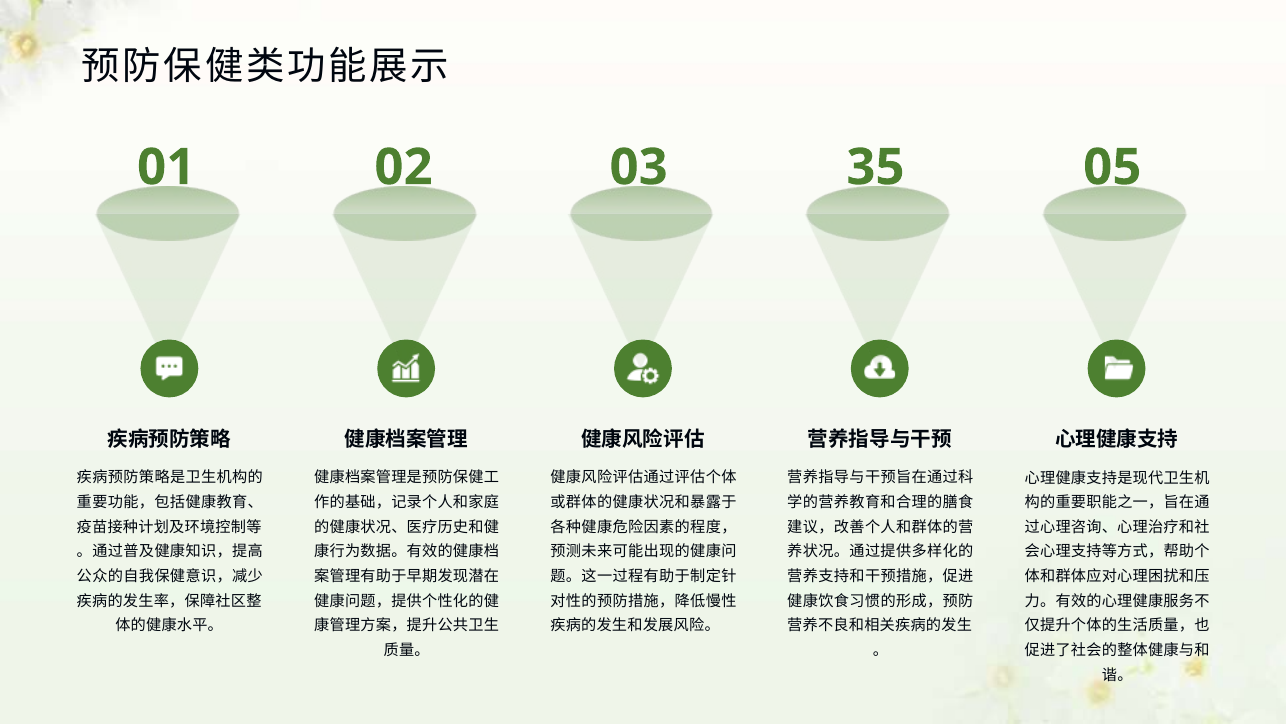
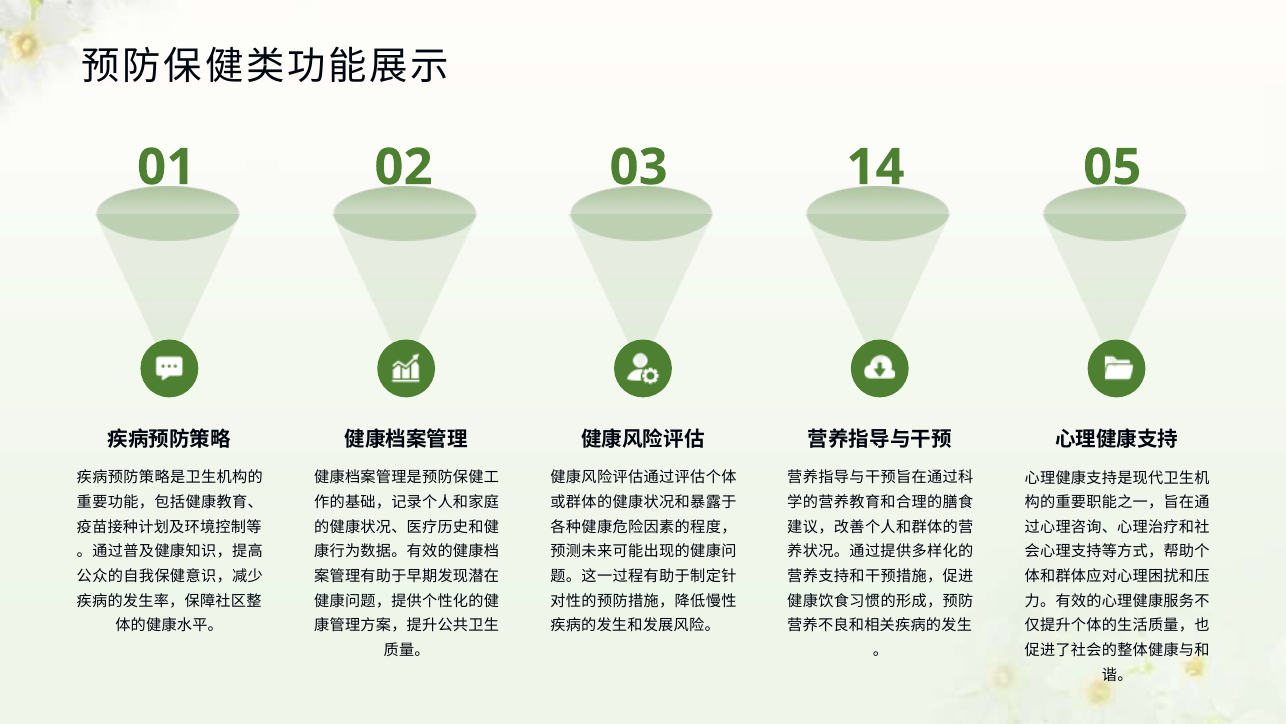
35: 35 -> 14
